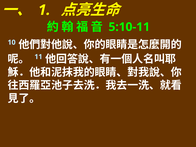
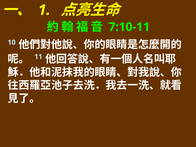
5:10-11: 5:10-11 -> 7:10-11
